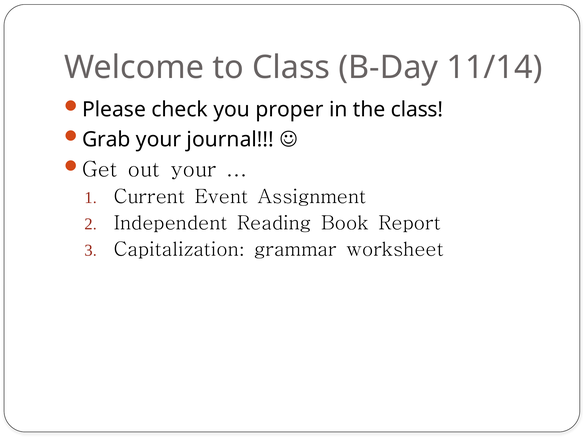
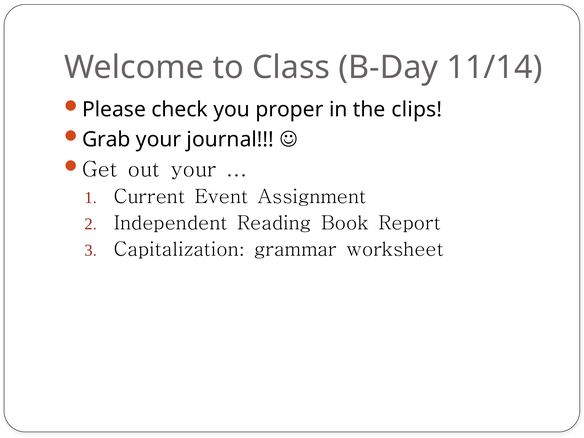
the class: class -> clips
